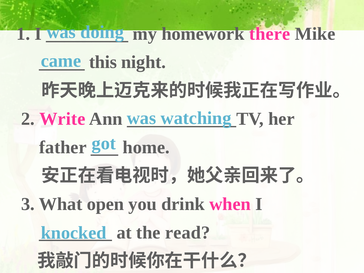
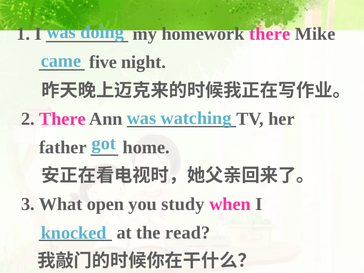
this: this -> five
2 Write: Write -> There
drink: drink -> study
